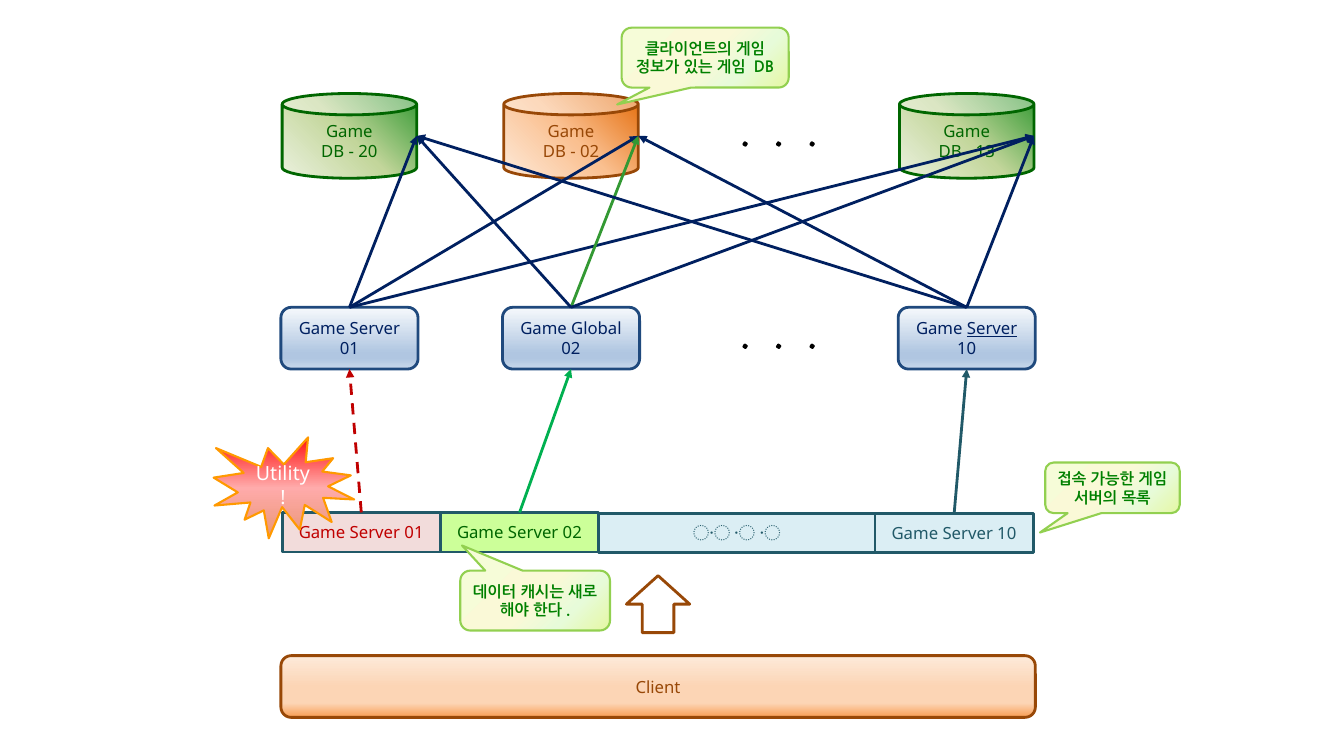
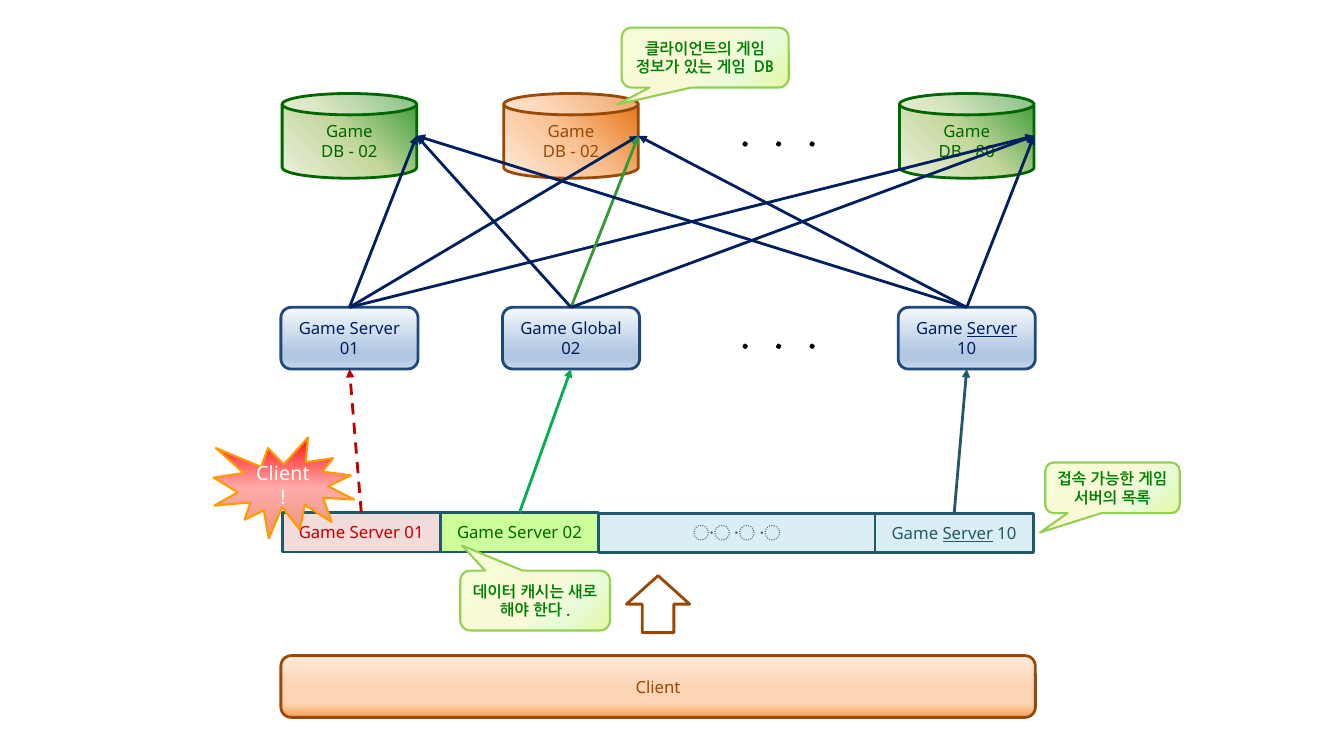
20 at (368, 152): 20 -> 02
13: 13 -> 80
Utility at (283, 474): Utility -> Client
Server at (968, 534) underline: none -> present
